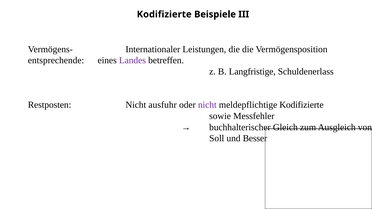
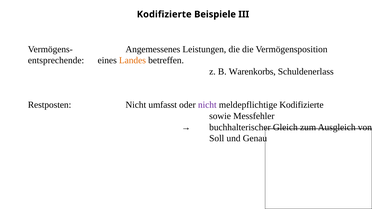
Internationaler: Internationaler -> Angemessenes
Landes colour: purple -> orange
Langfristige: Langfristige -> Warenkorbs
ausfuhr: ausfuhr -> umfasst
Besser: Besser -> Genau
